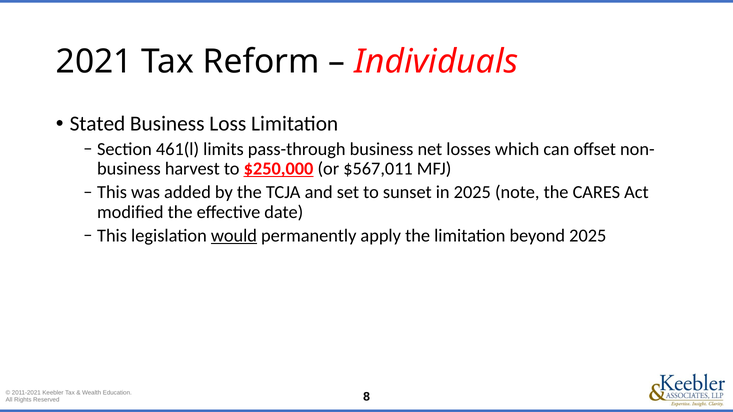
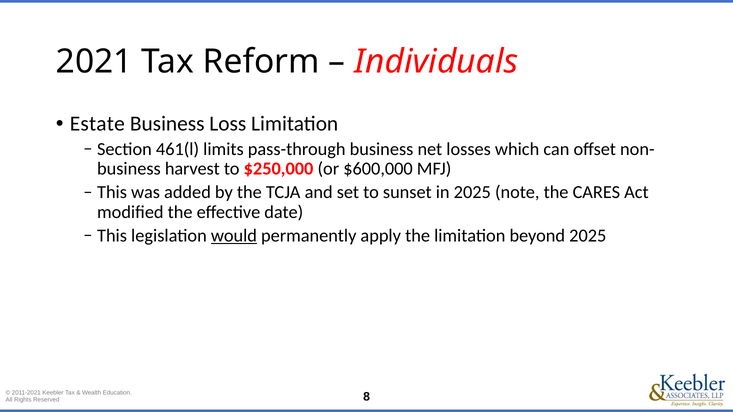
Stated: Stated -> Estate
$250,000 underline: present -> none
$567,011: $567,011 -> $600,000
